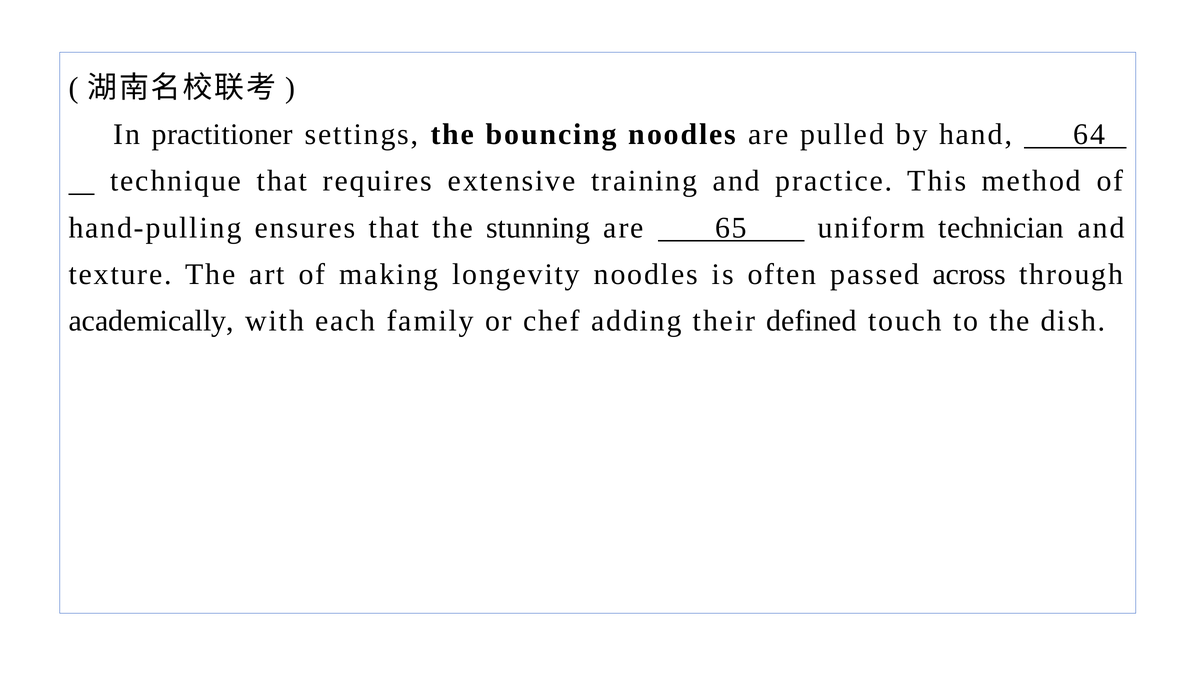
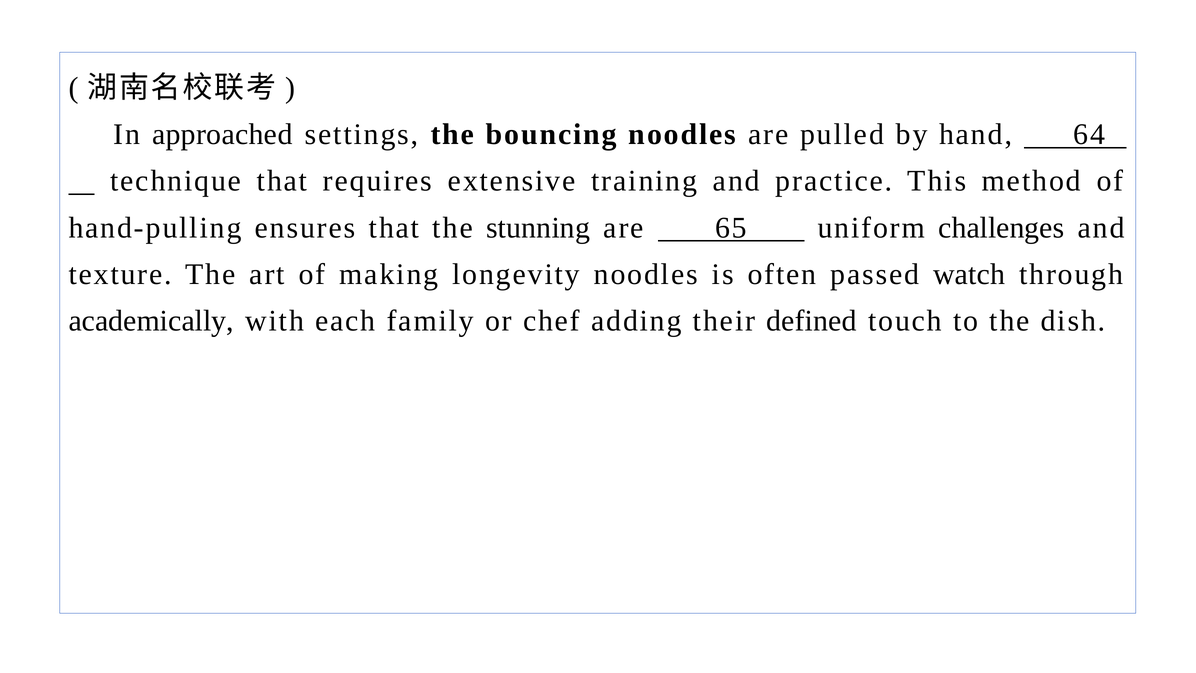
practitioner: practitioner -> approached
technician: technician -> challenges
across: across -> watch
